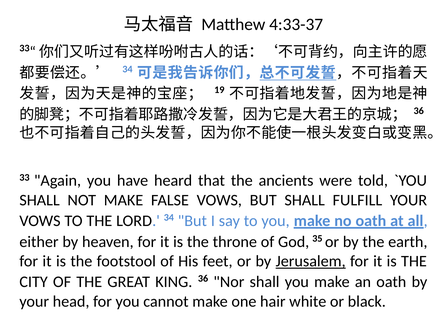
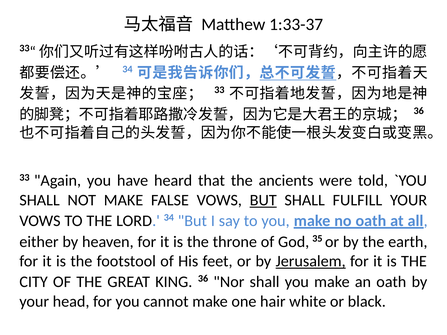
4:33-37: 4:33-37 -> 1:33-37
19 at (219, 90): 19 -> 33
BUT at (263, 200) underline: none -> present
